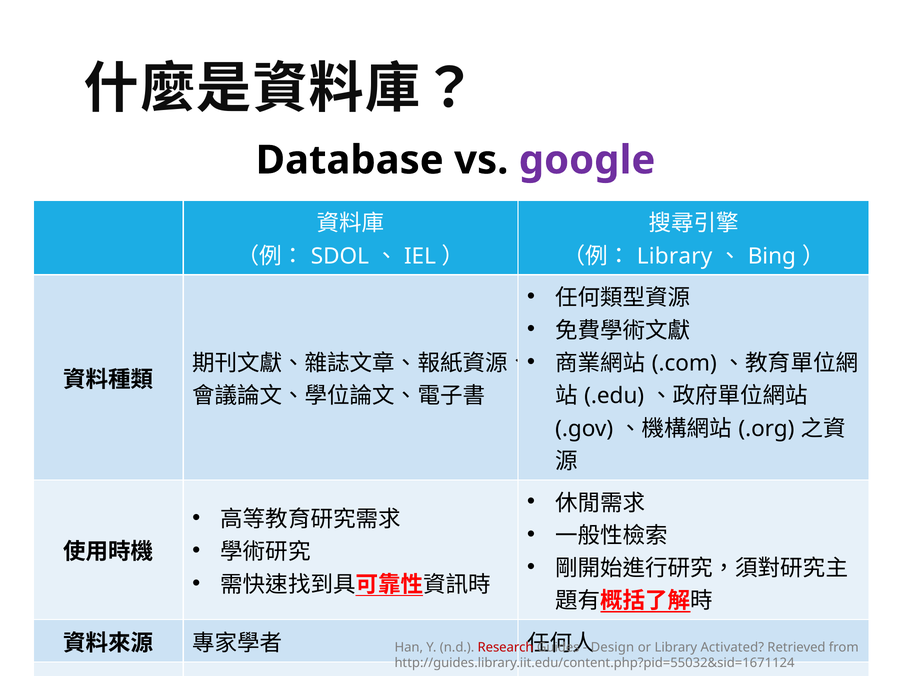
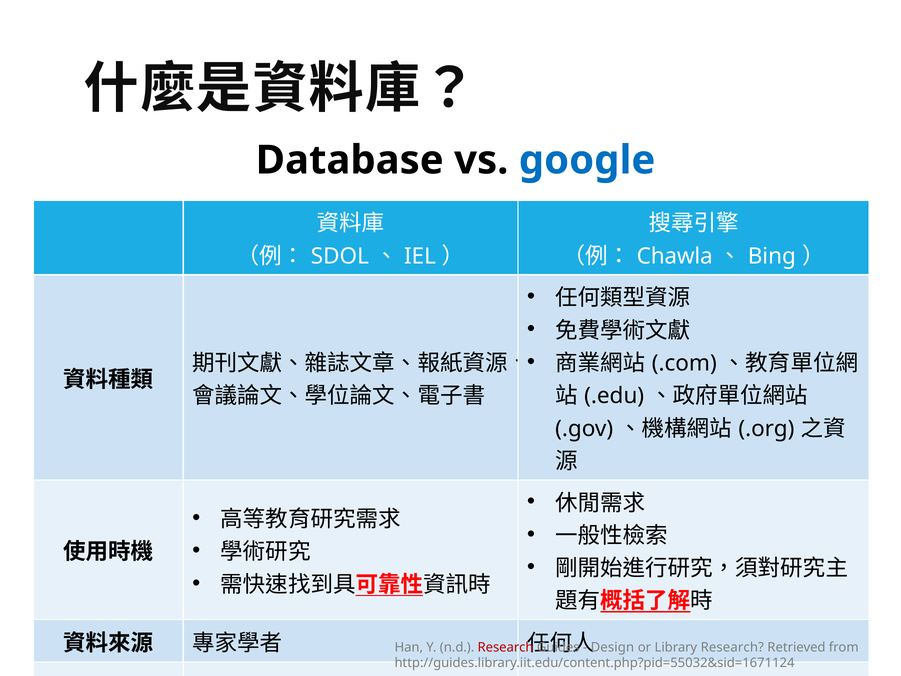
google colour: purple -> blue
Library at (675, 256): Library -> Chawla
Library Activated: Activated -> Research
